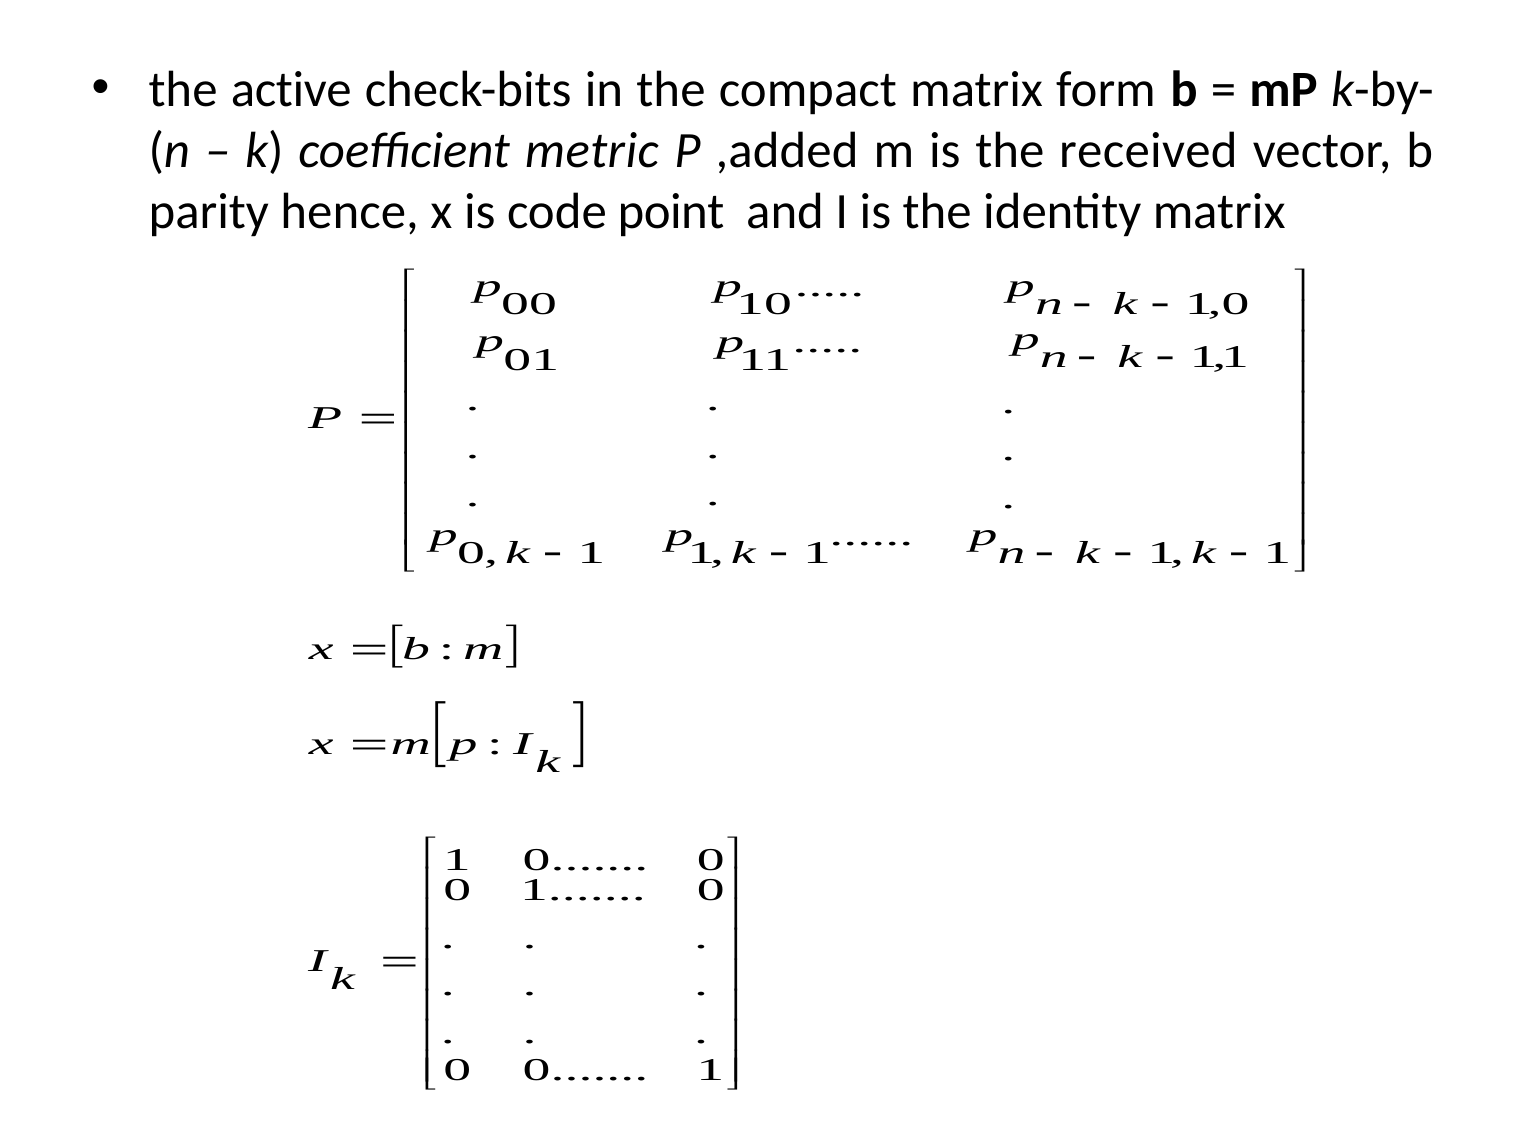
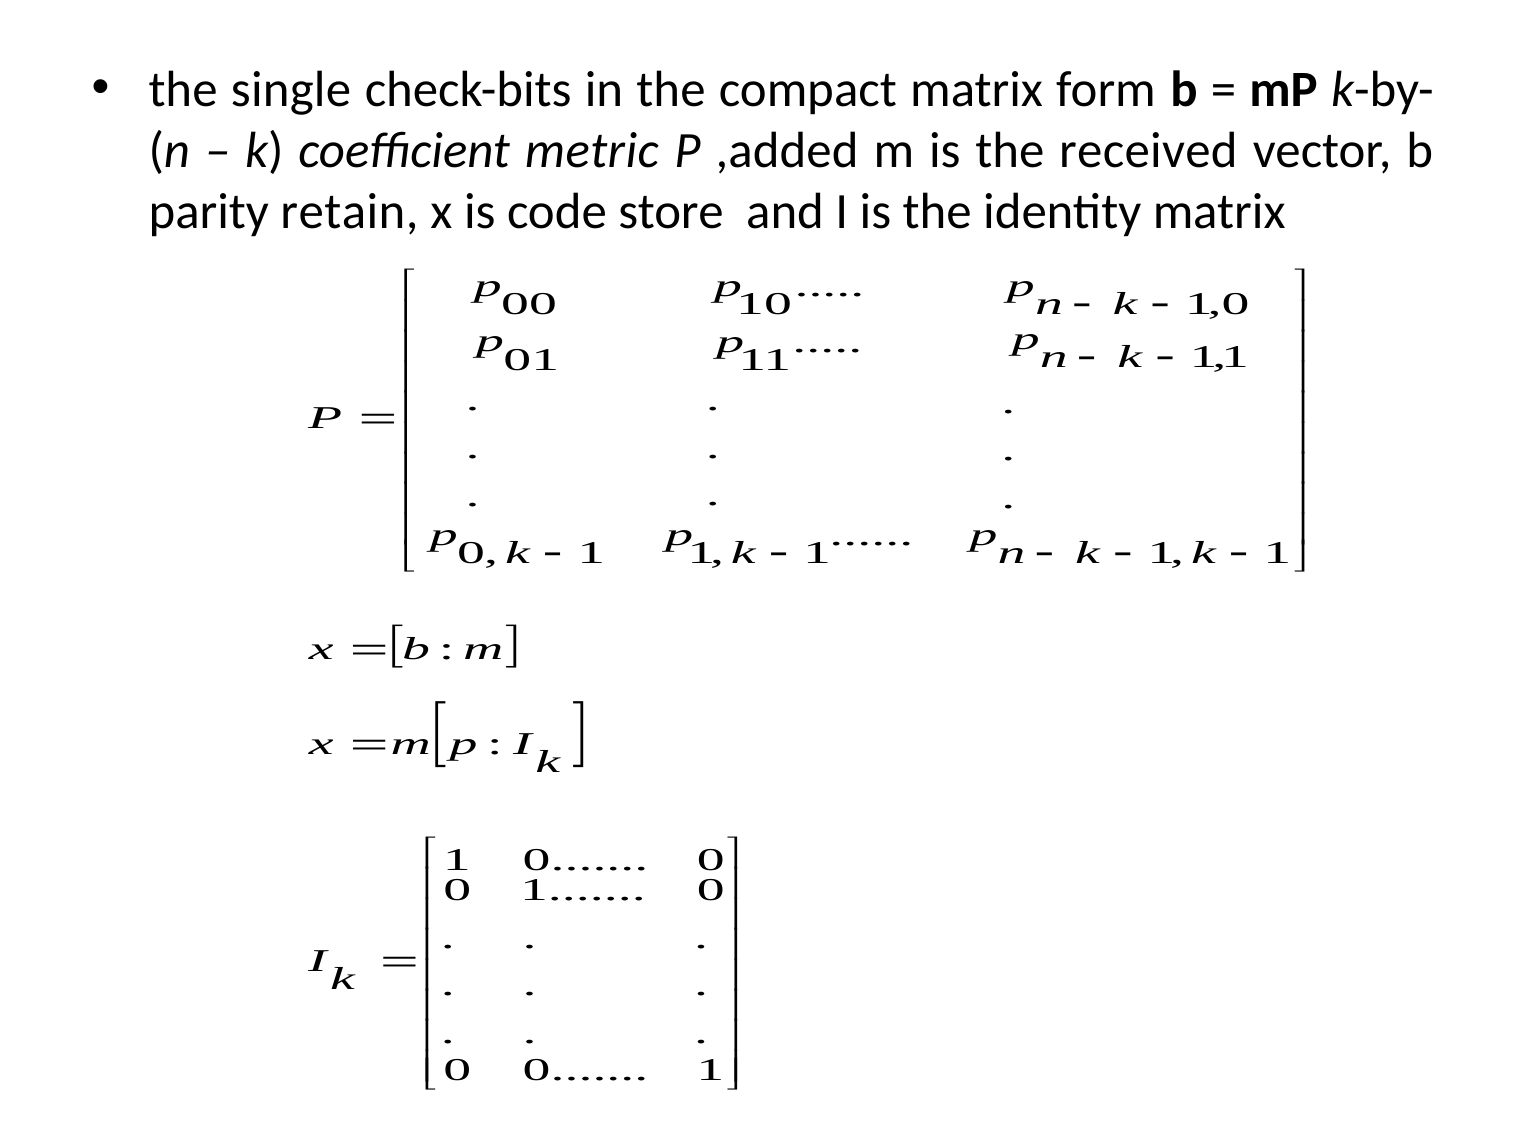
active: active -> single
hence: hence -> retain
point: point -> store
